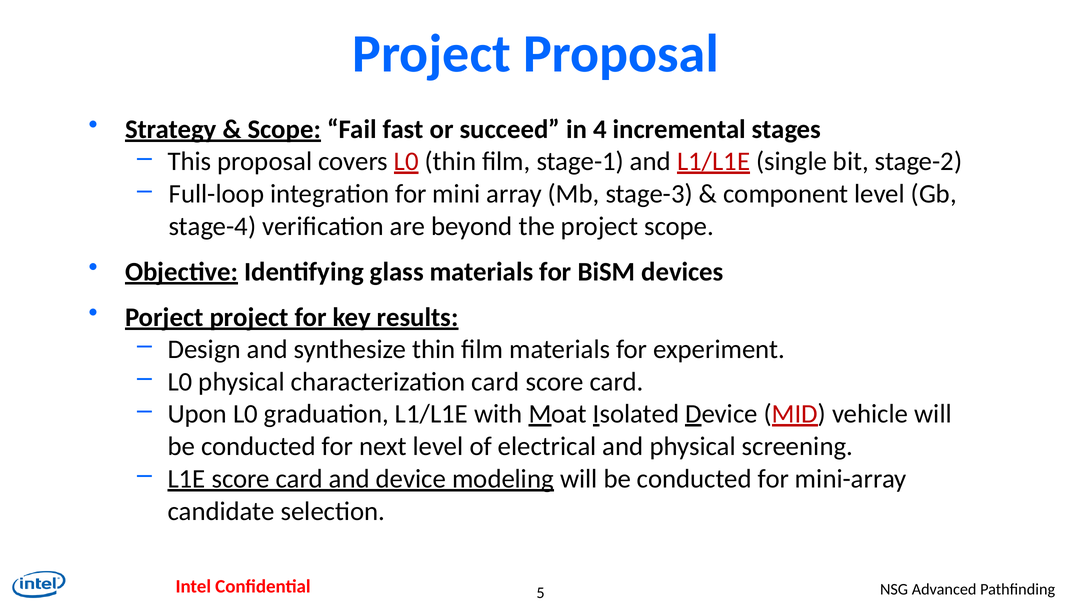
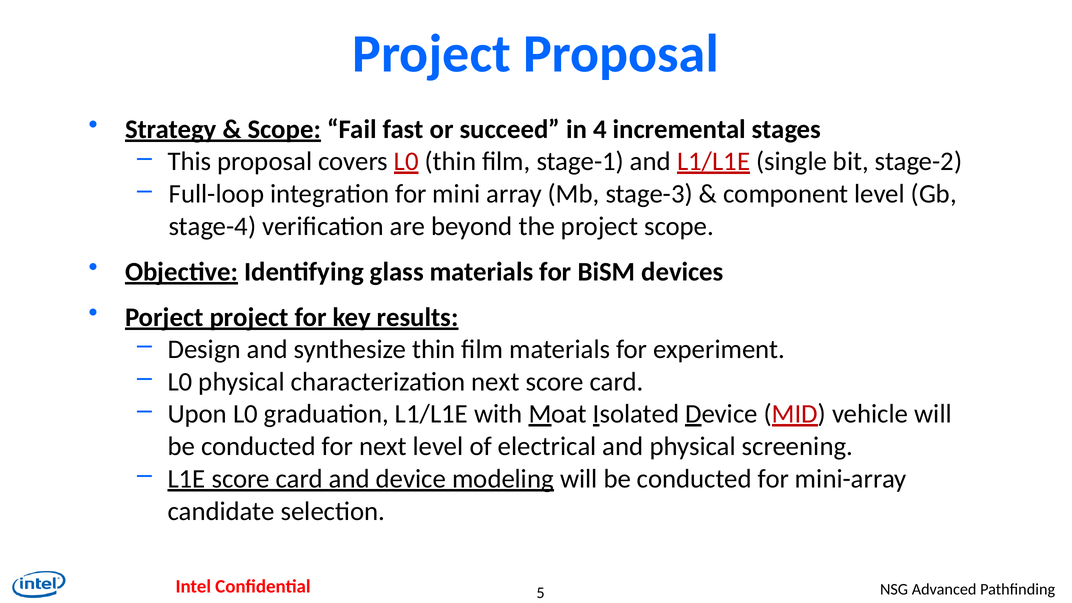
characterization card: card -> next
